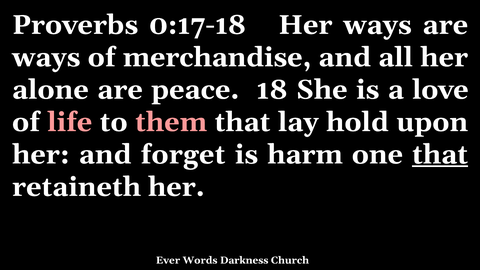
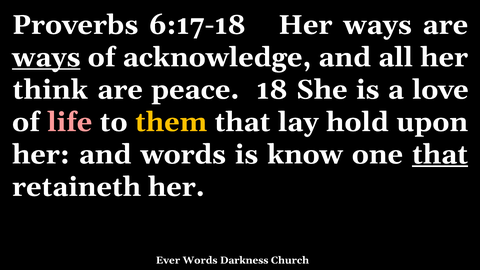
0:17-18: 0:17-18 -> 6:17-18
ways at (46, 57) underline: none -> present
merchandise: merchandise -> acknowledge
alone: alone -> think
them colour: pink -> yellow
and forget: forget -> words
harm: harm -> know
